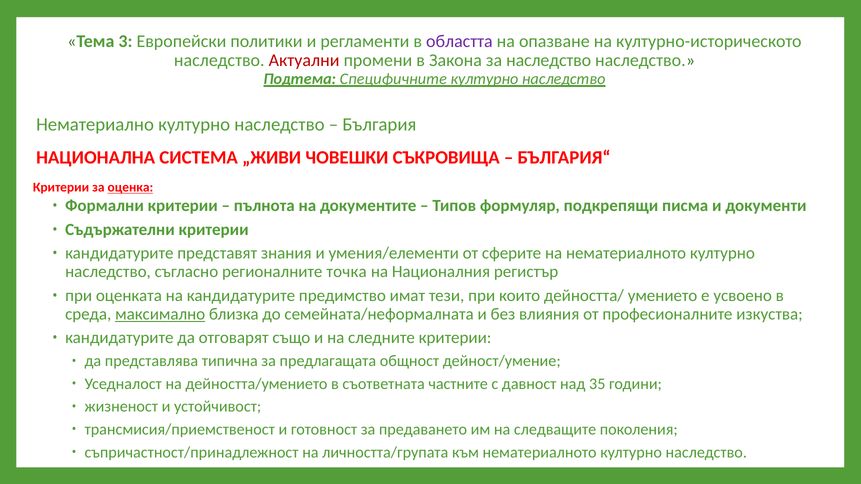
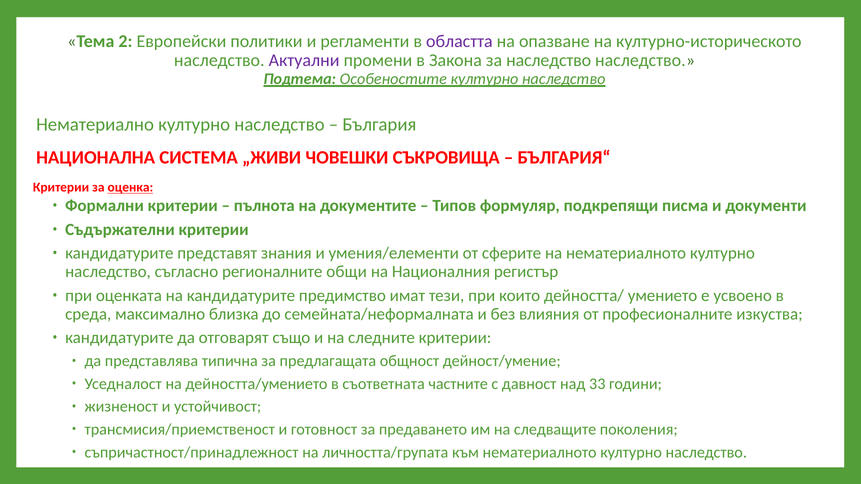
3: 3 -> 2
Актуални colour: red -> purple
Специфичните: Специфичните -> Особеностите
точка: точка -> общи
максимално underline: present -> none
35: 35 -> 33
